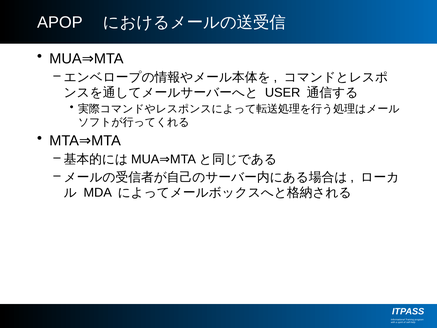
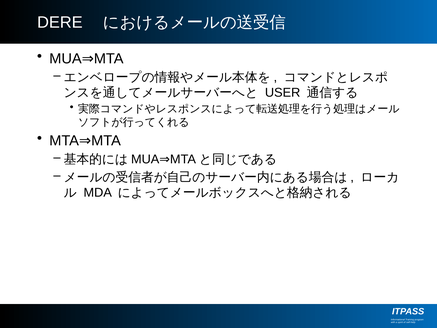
APOP: APOP -> DERE
